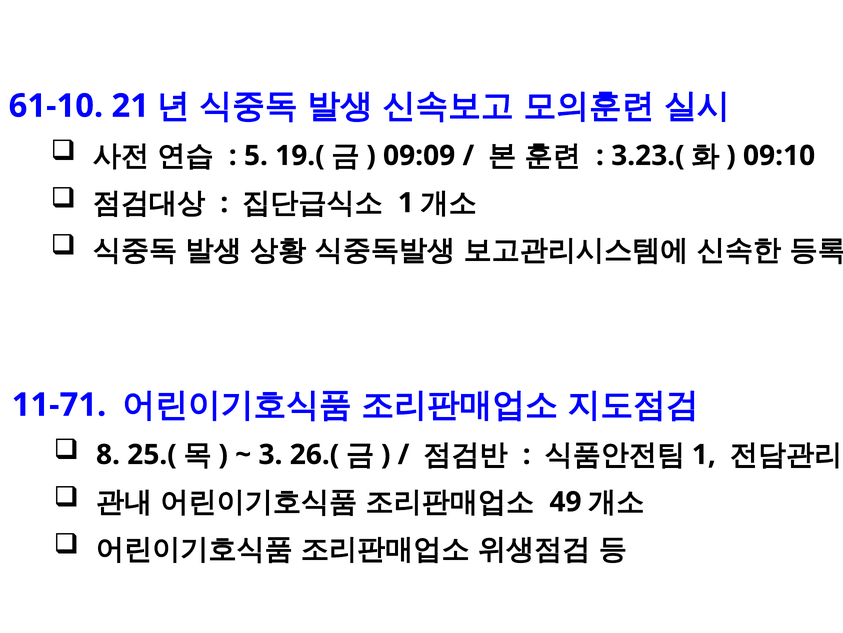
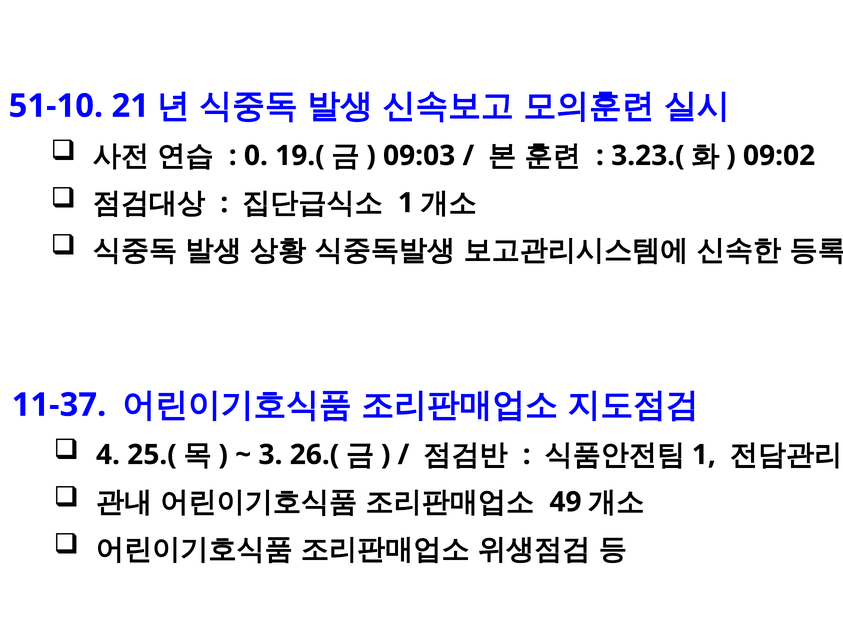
61-10: 61-10 -> 51-10
5: 5 -> 0
09:09: 09:09 -> 09:03
09:10: 09:10 -> 09:02
11-71: 11-71 -> 11-37
8 at (108, 454): 8 -> 4
